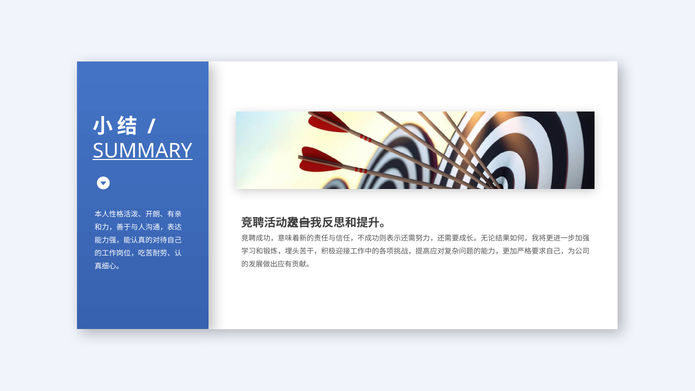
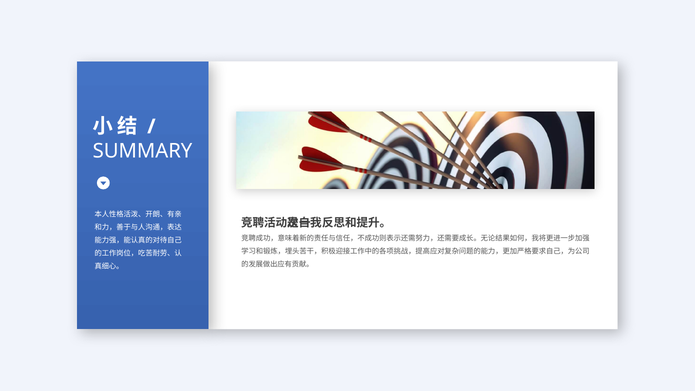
SUMMARY underline: present -> none
